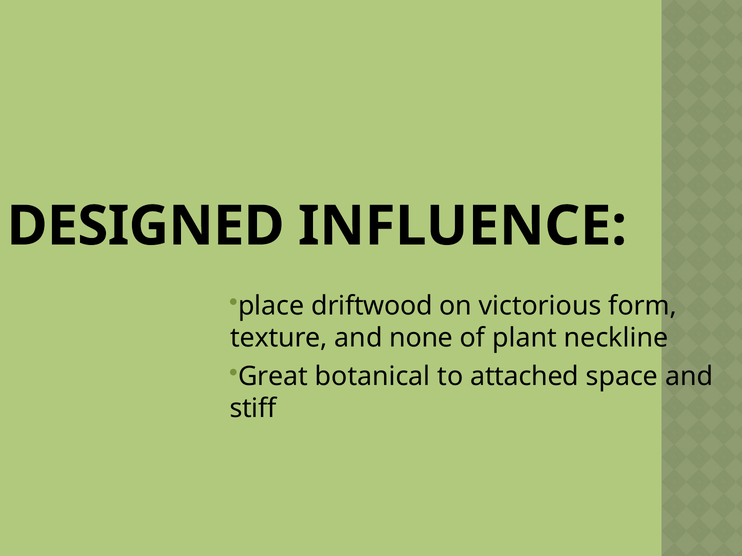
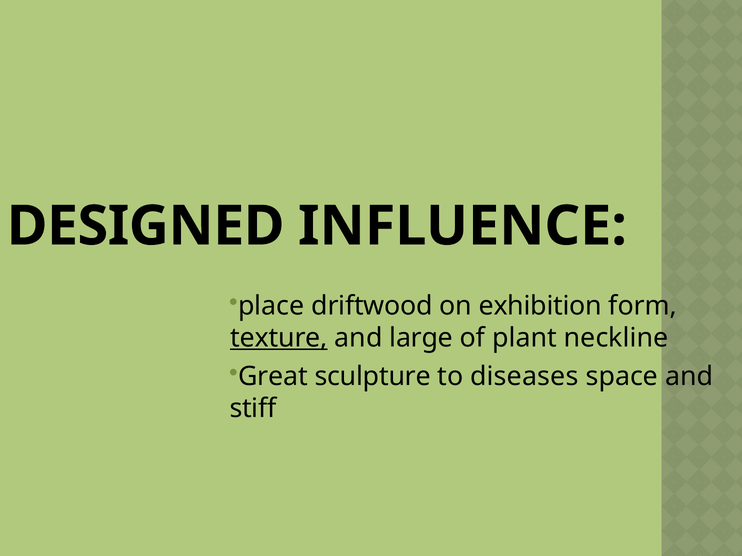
victorious: victorious -> exhibition
texture underline: none -> present
none: none -> large
botanical: botanical -> sculpture
attached: attached -> diseases
